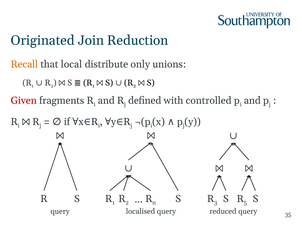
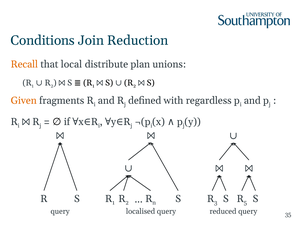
Originated: Originated -> Conditions
only: only -> plan
Given colour: red -> orange
controlled: controlled -> regardless
